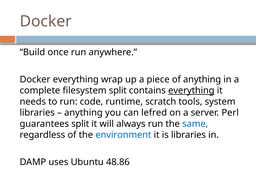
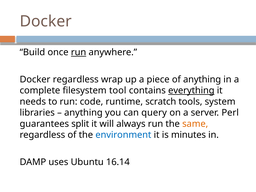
run at (79, 52) underline: none -> present
Docker everything: everything -> regardless
filesystem split: split -> tool
lefred: lefred -> query
same colour: blue -> orange
is libraries: libraries -> minutes
48.86: 48.86 -> 16.14
